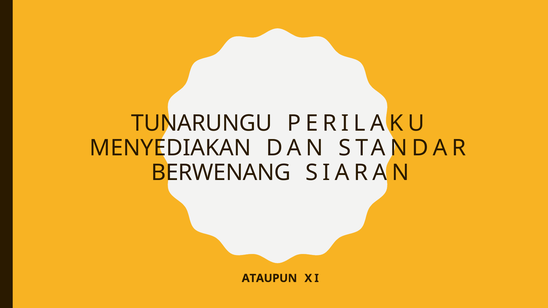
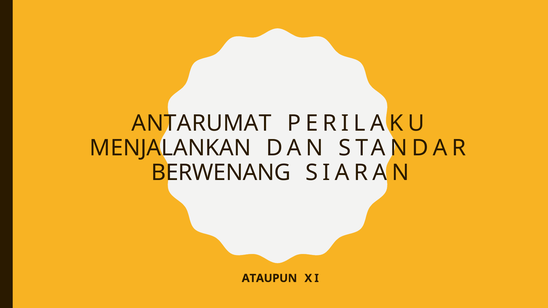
TUNARUNGU: TUNARUNGU -> ANTARUMAT
MENYEDIAKAN: MENYEDIAKAN -> MENJALANKAN
